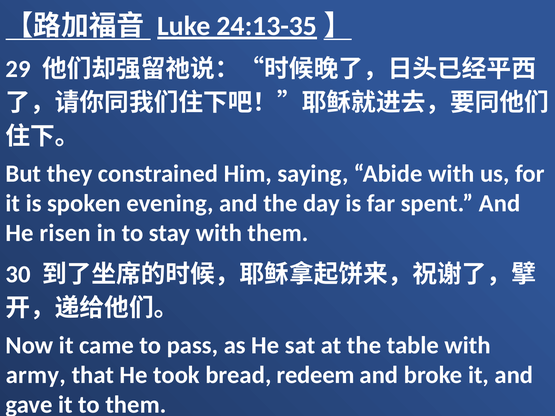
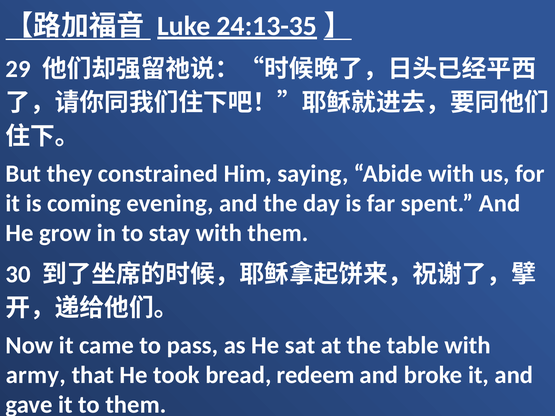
spoken: spoken -> coming
risen: risen -> grow
